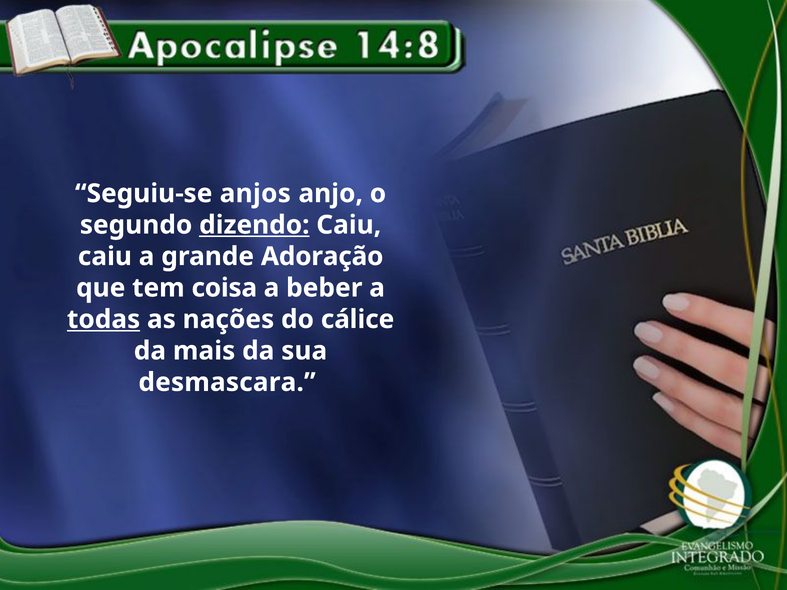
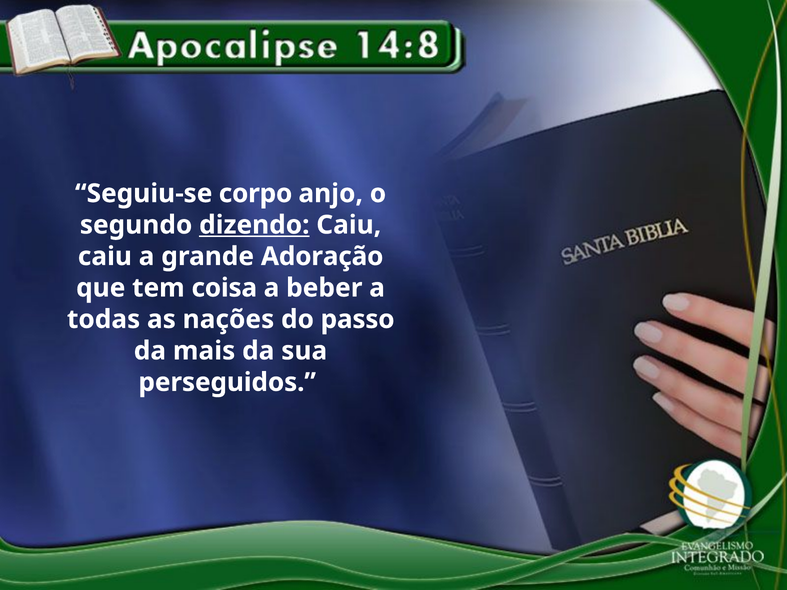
anjos: anjos -> corpo
todas underline: present -> none
cálice: cálice -> passo
desmascara: desmascara -> perseguidos
